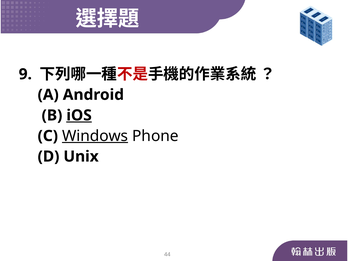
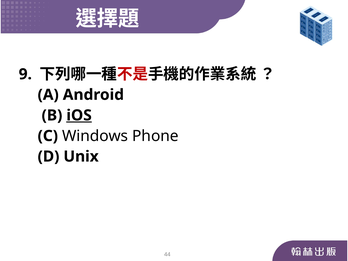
Windows underline: present -> none
